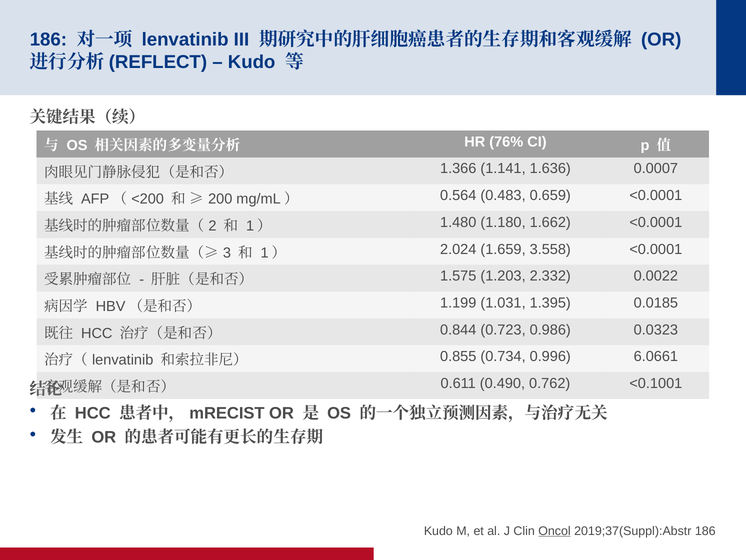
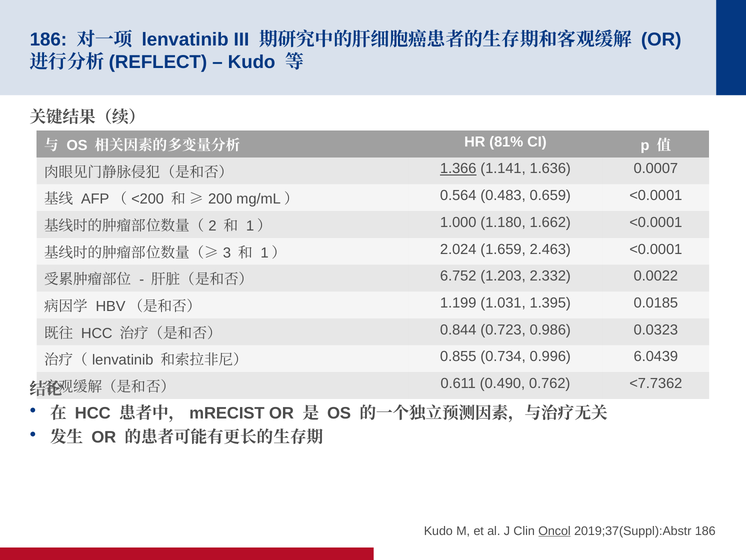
76%: 76% -> 81%
1.366 underline: none -> present
1.480: 1.480 -> 1.000
3.558: 3.558 -> 2.463
1.575: 1.575 -> 6.752
6.0661: 6.0661 -> 6.0439
<0.1001: <0.1001 -> <7.7362
